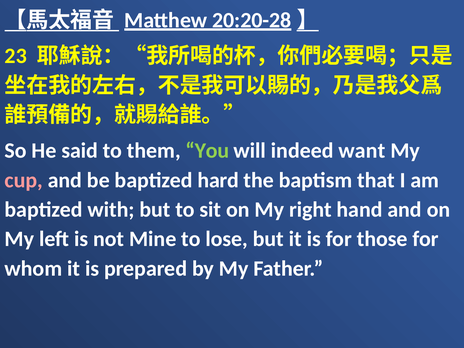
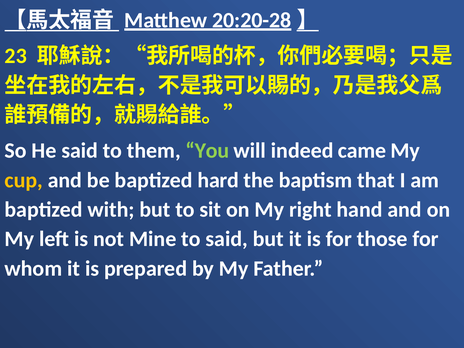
want: want -> came
cup colour: pink -> yellow
to lose: lose -> said
